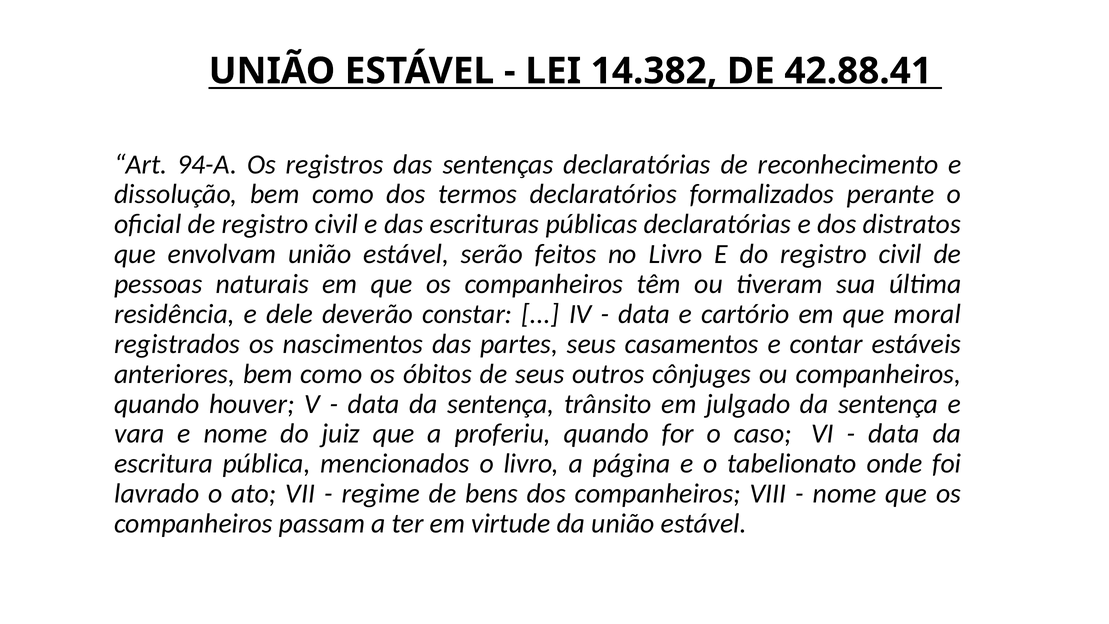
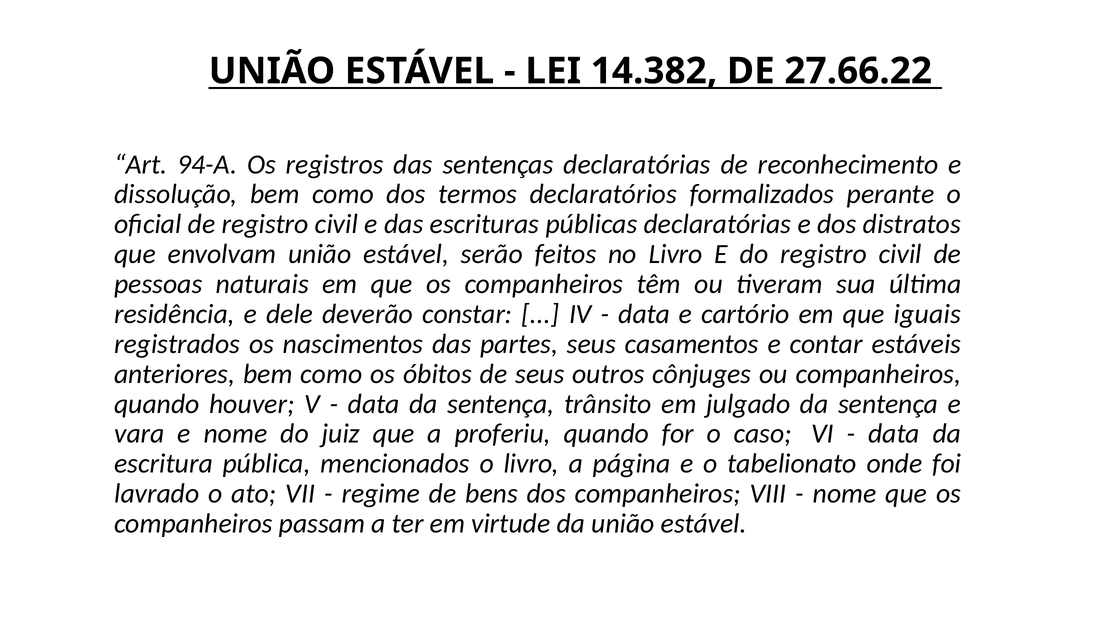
42.88.41: 42.88.41 -> 27.66.22
moral: moral -> iguais
